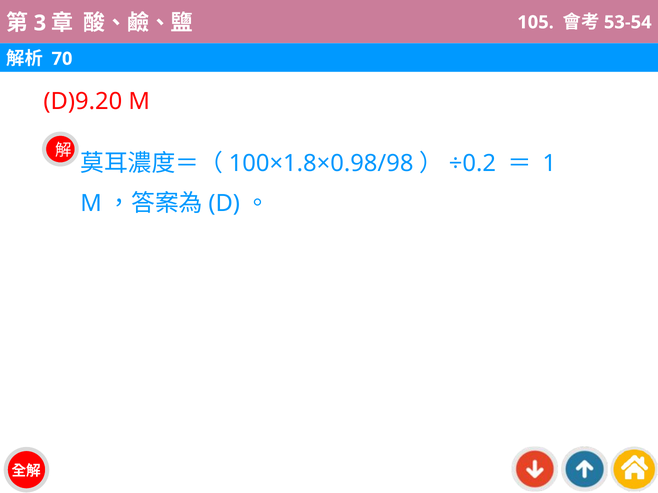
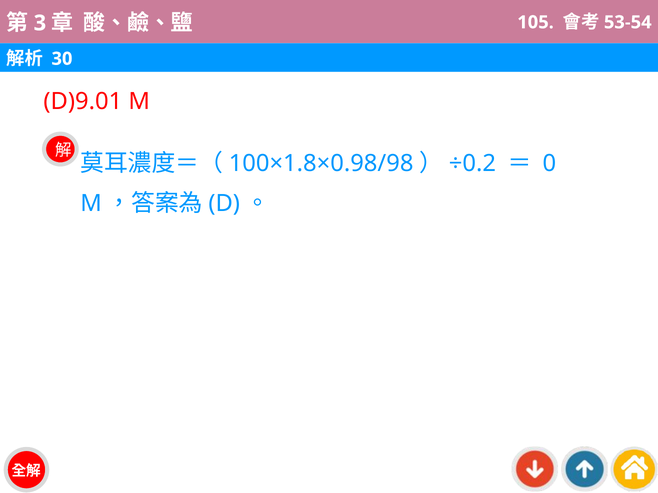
70: 70 -> 30
D)9.20: D)9.20 -> D)9.01
1: 1 -> 0
